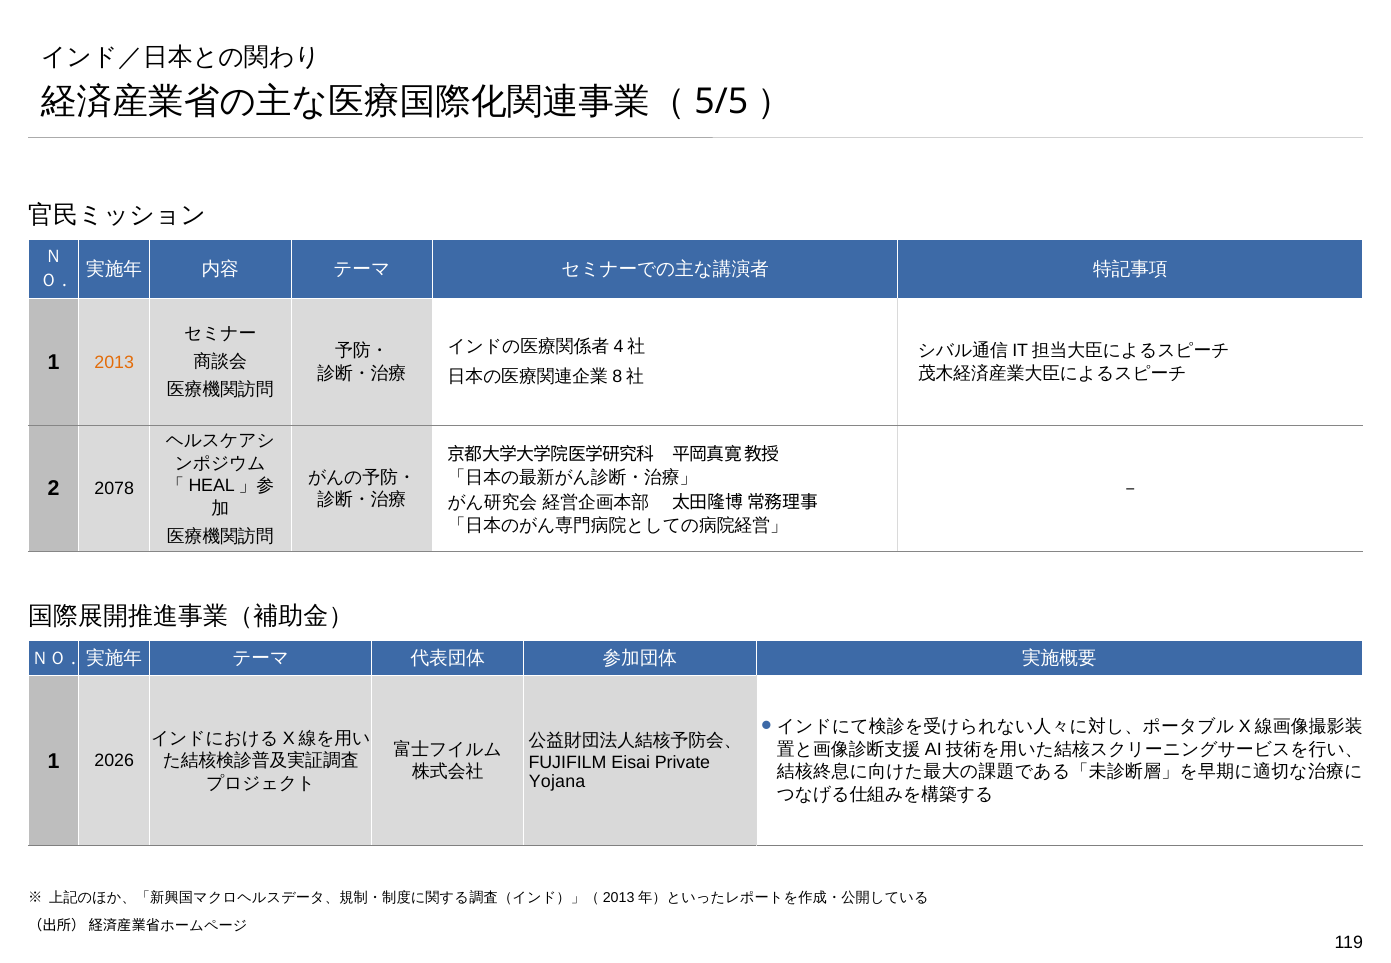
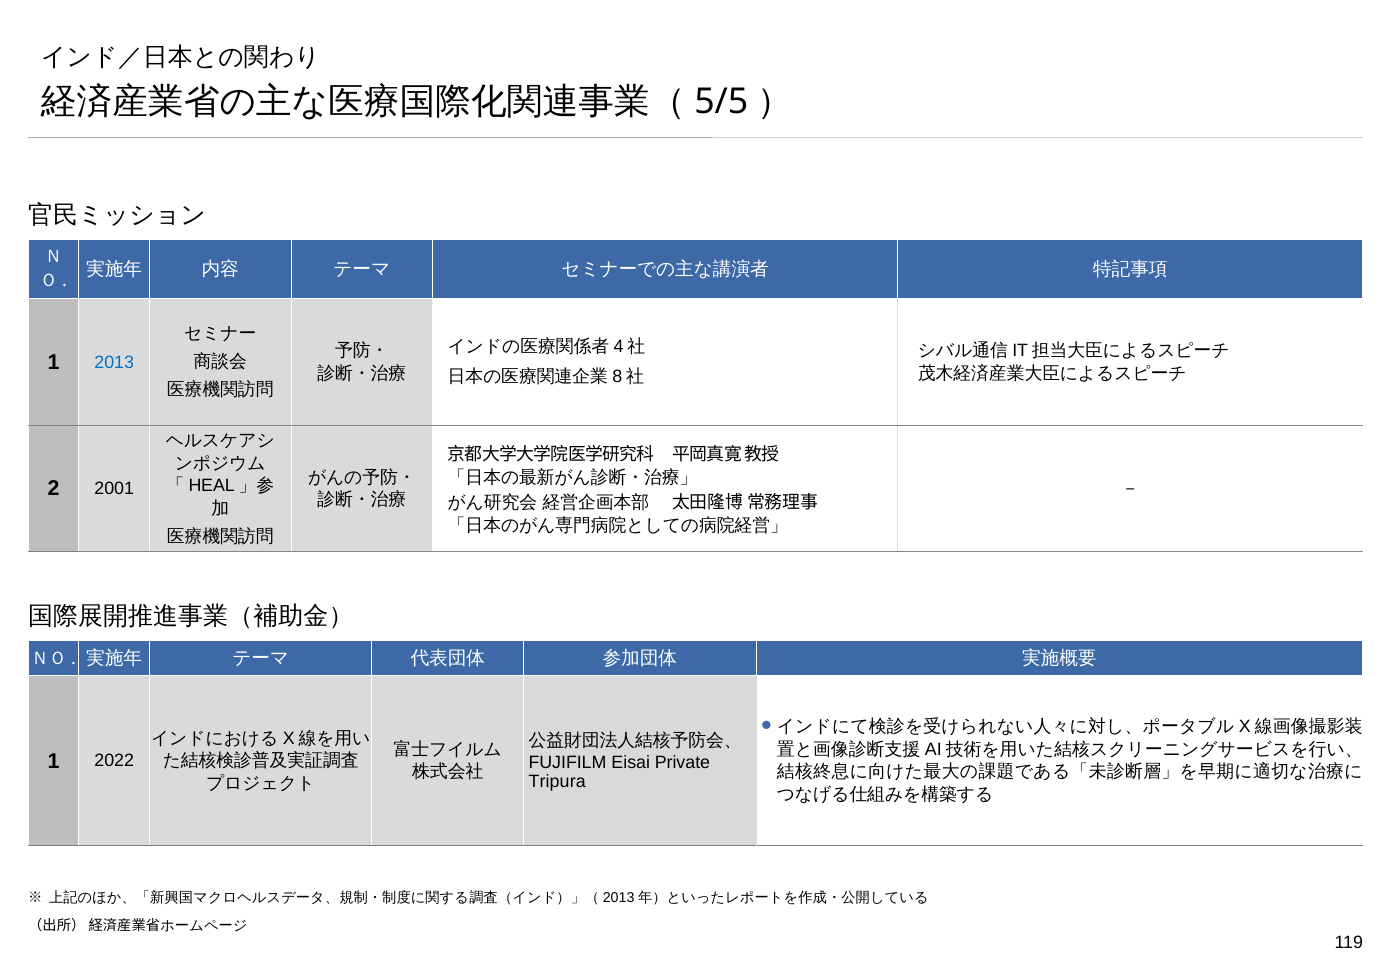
2013 colour: orange -> blue
2078: 2078 -> 2001
2026: 2026 -> 2022
Yojana: Yojana -> Tripura
